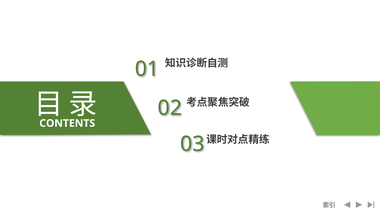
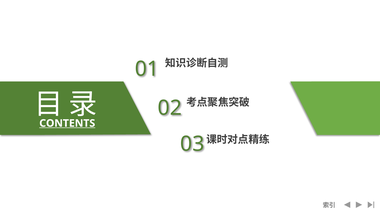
CONTENTS underline: none -> present
